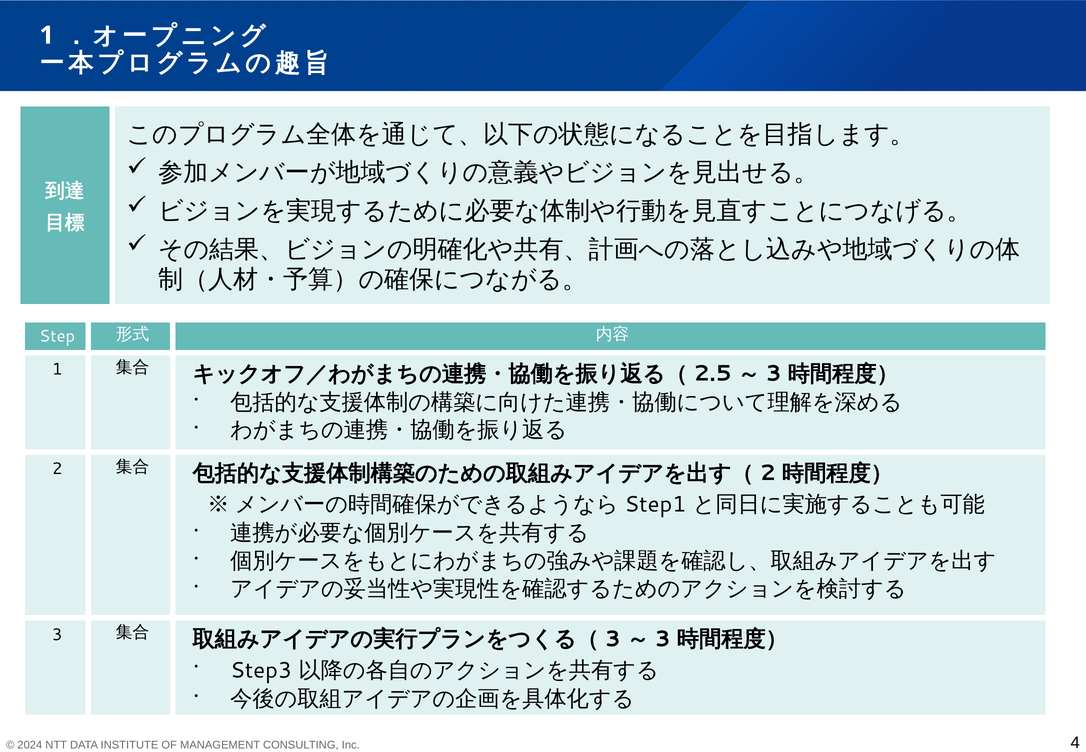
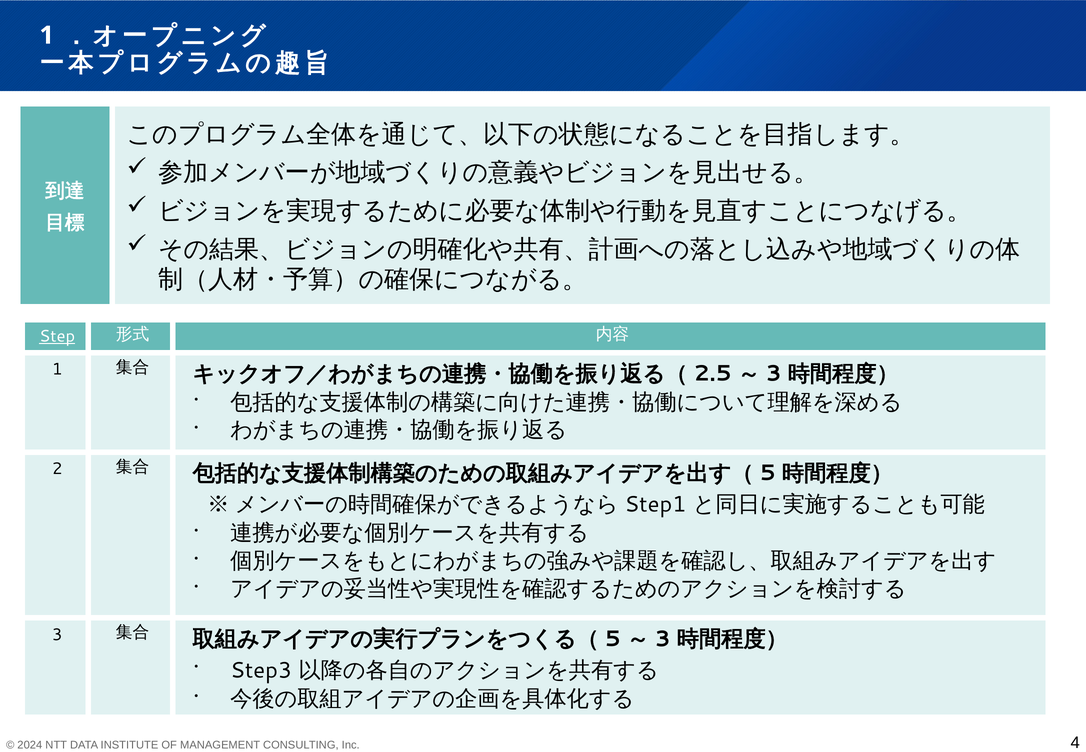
Step underline: none -> present
2 at (768, 473): 2 -> 5
3 at (613, 639): 3 -> 5
